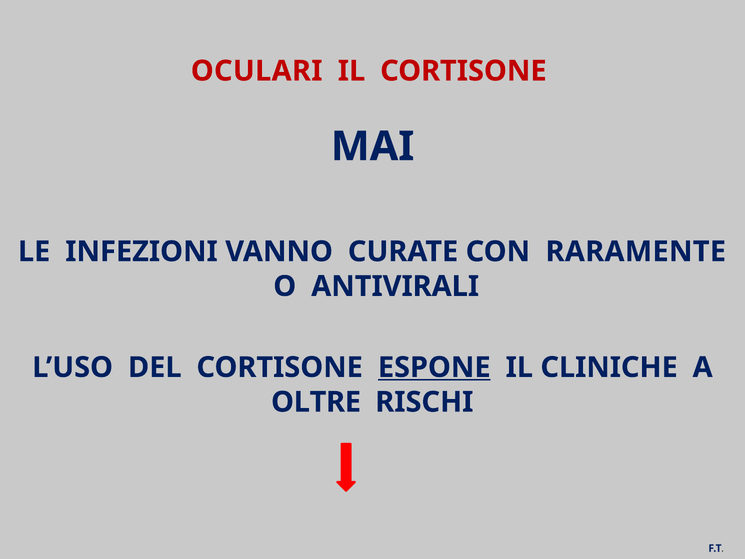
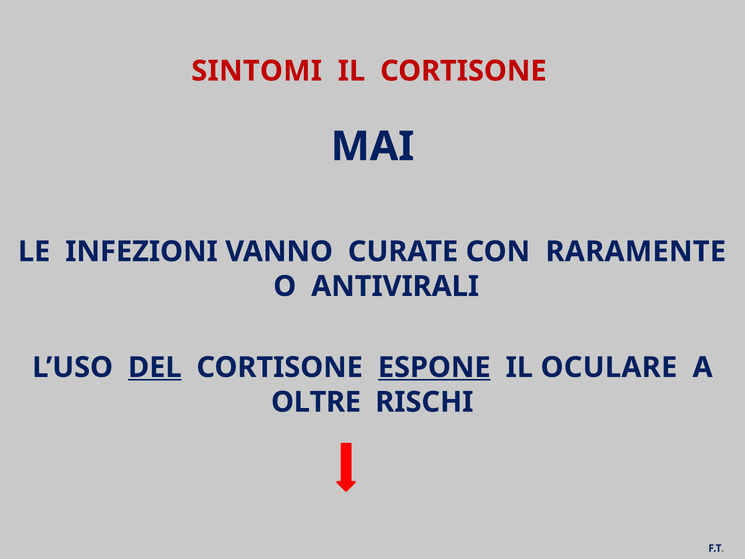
OCULARI: OCULARI -> SINTOMI
DEL underline: none -> present
CLINICHE: CLINICHE -> OCULARE
